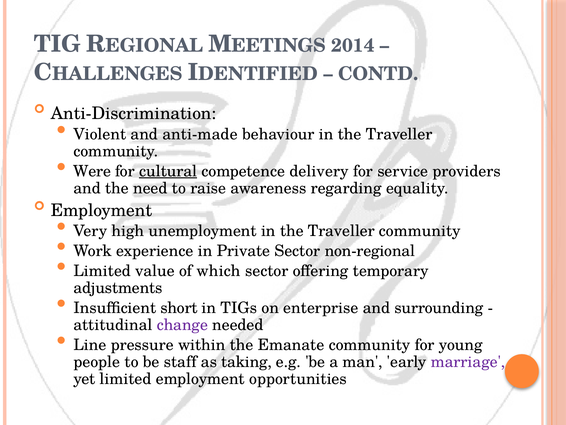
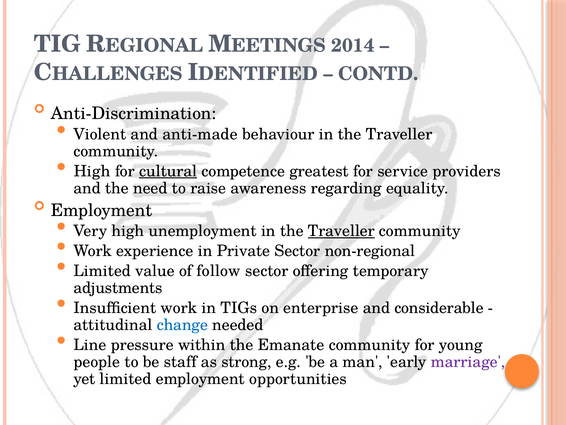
Were at (92, 171): Were -> High
delivery: delivery -> greatest
Traveller at (341, 231) underline: none -> present
which: which -> follow
Insufficient short: short -> work
surrounding: surrounding -> considerable
change colour: purple -> blue
taking: taking -> strong
